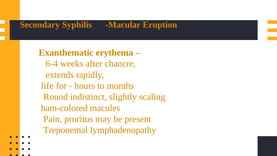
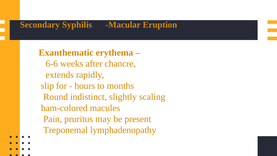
6-4: 6-4 -> 6-6
life: life -> slip
